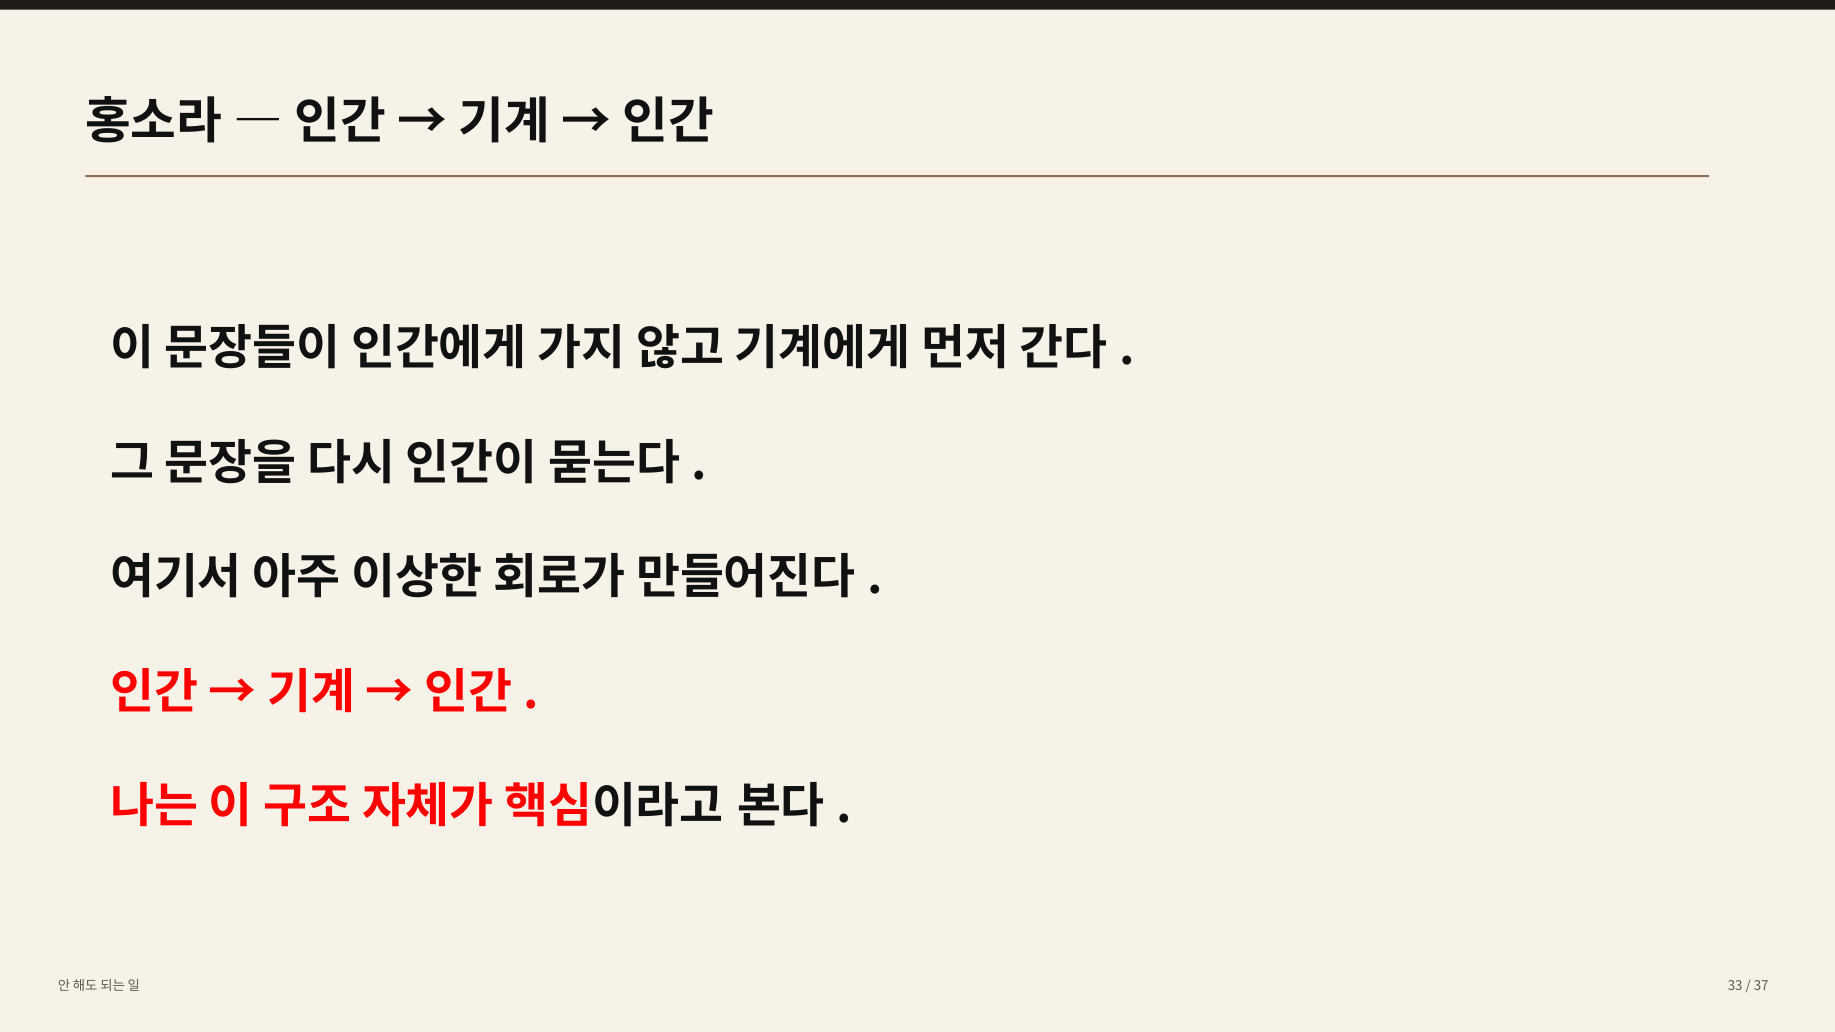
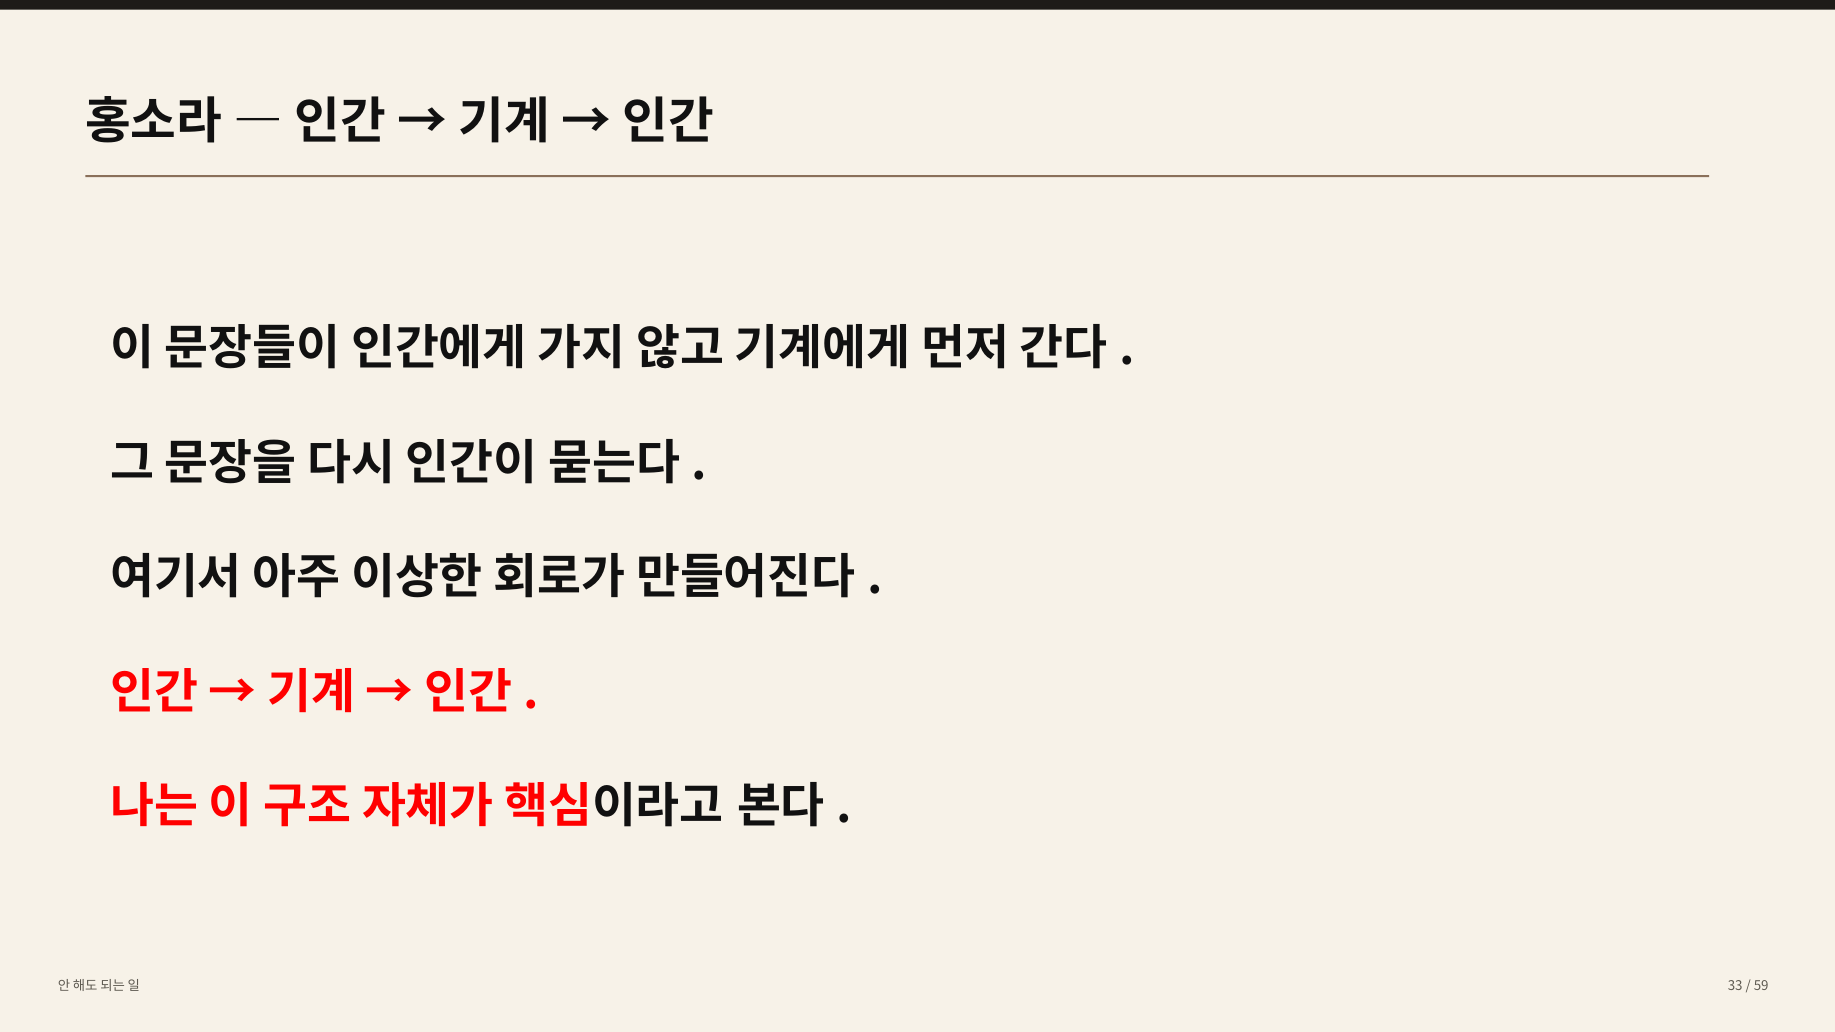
37: 37 -> 59
